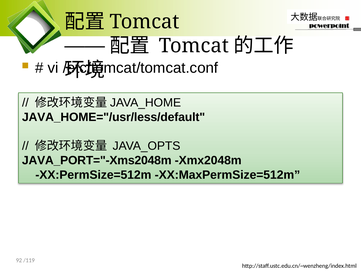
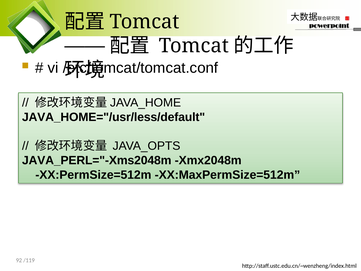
JAVA_PORT="-Xms2048m: JAVA_PORT="-Xms2048m -> JAVA_PERL="-Xms2048m
